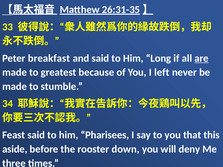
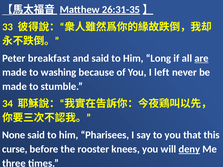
greatest: greatest -> washing
Feast: Feast -> None
aside: aside -> curse
down: down -> knees
deny underline: none -> present
